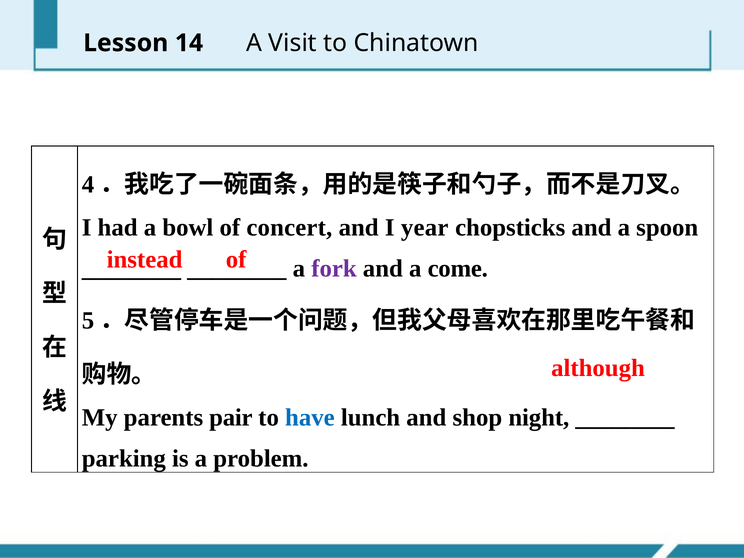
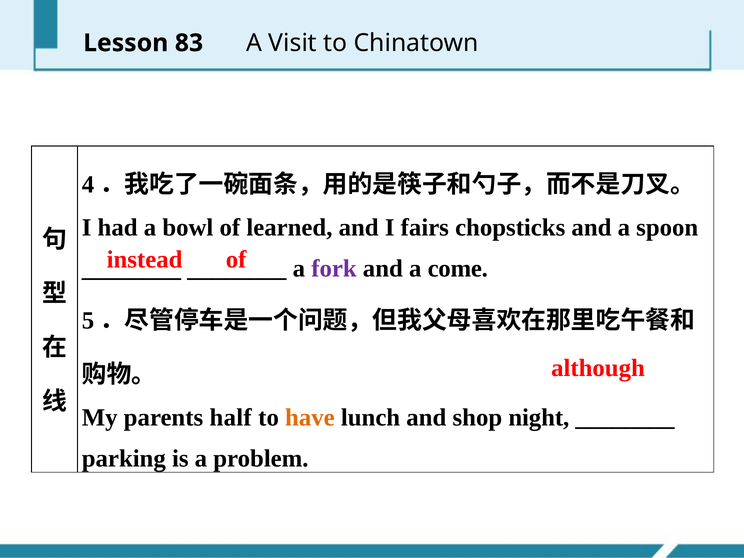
14: 14 -> 83
concert: concert -> learned
year: year -> fairs
pair: pair -> half
have colour: blue -> orange
